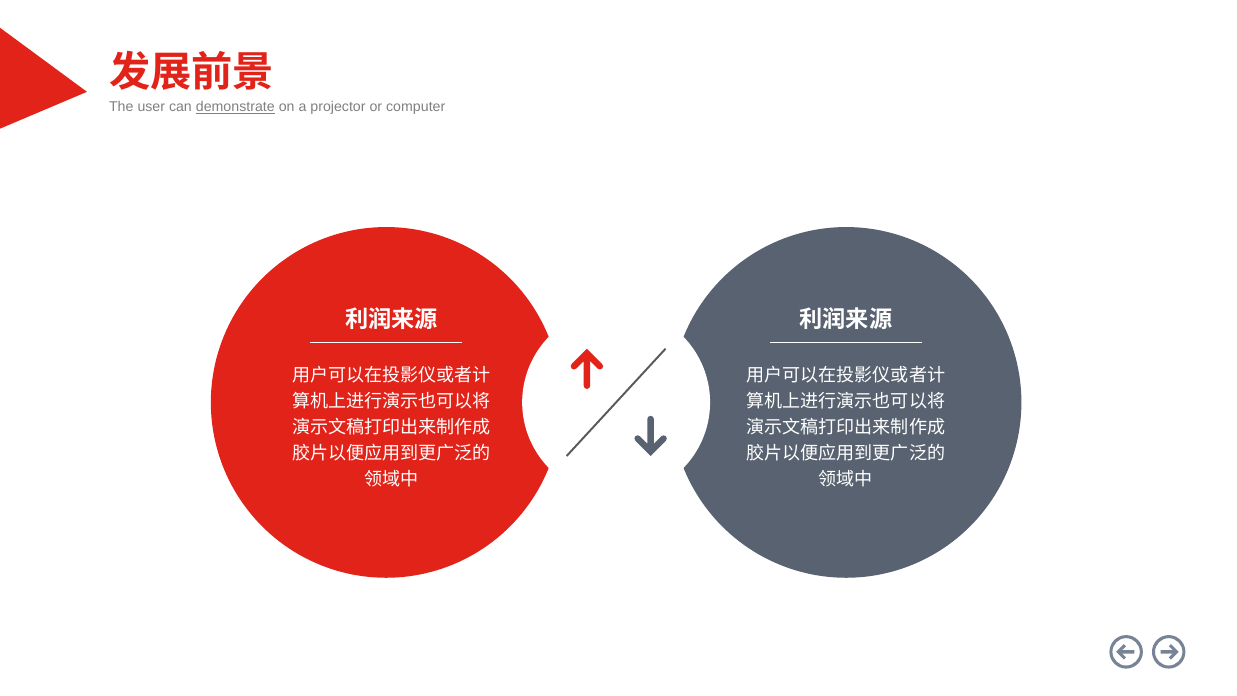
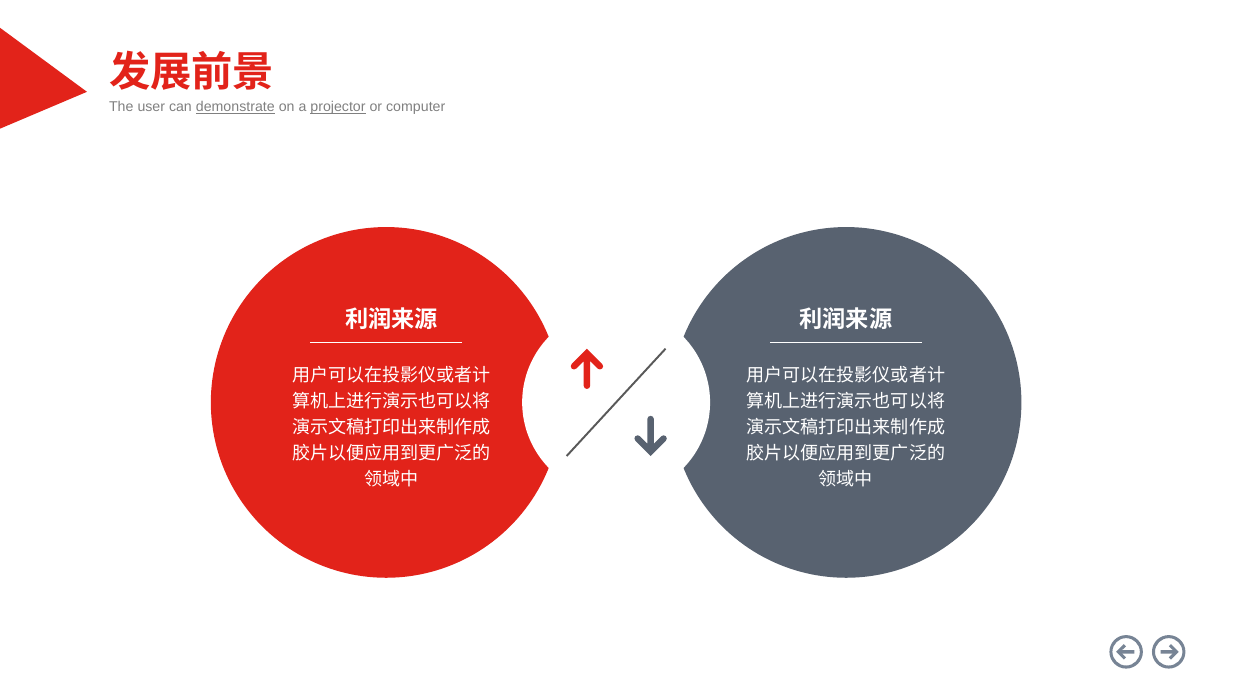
projector underline: none -> present
